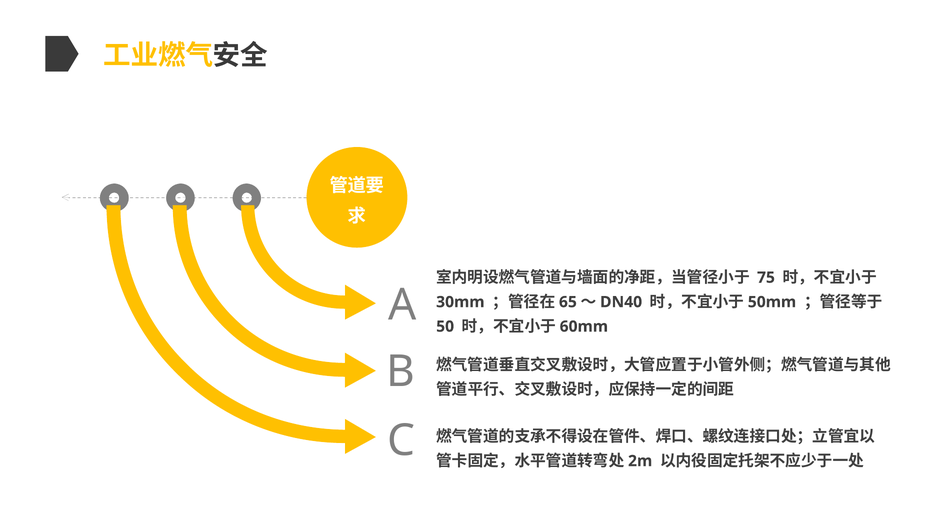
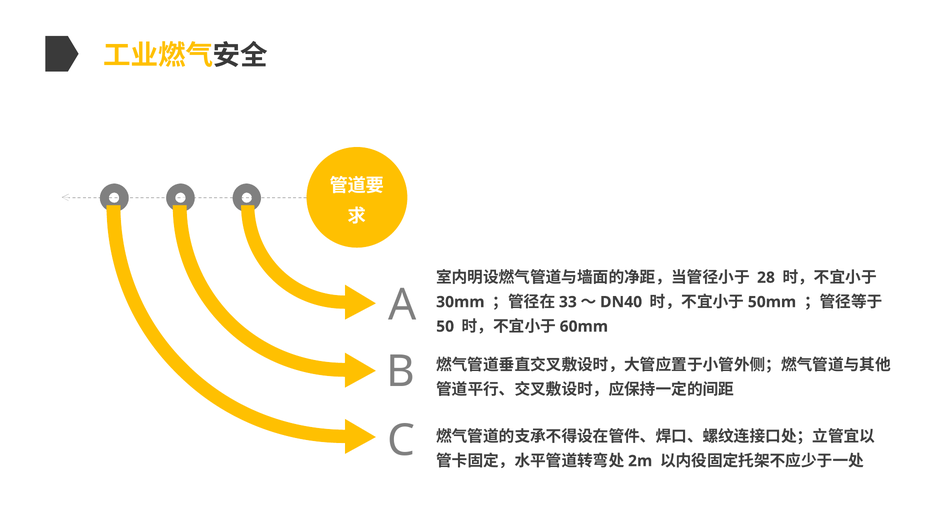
75: 75 -> 28
65: 65 -> 33
